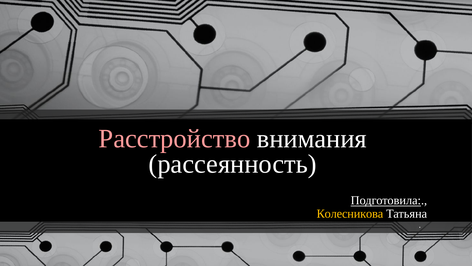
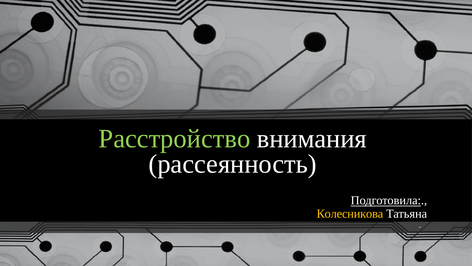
Расстройство colour: pink -> light green
